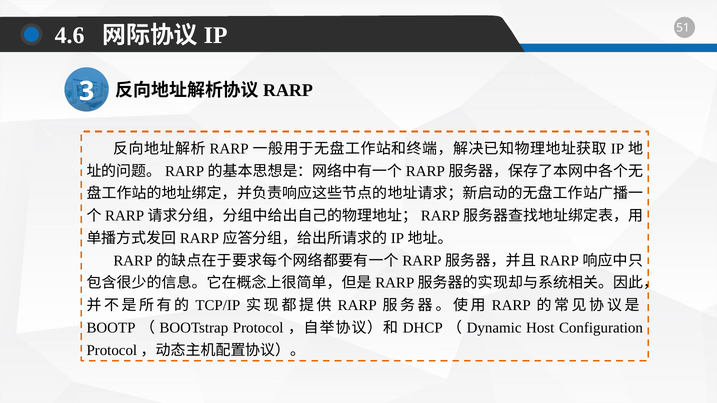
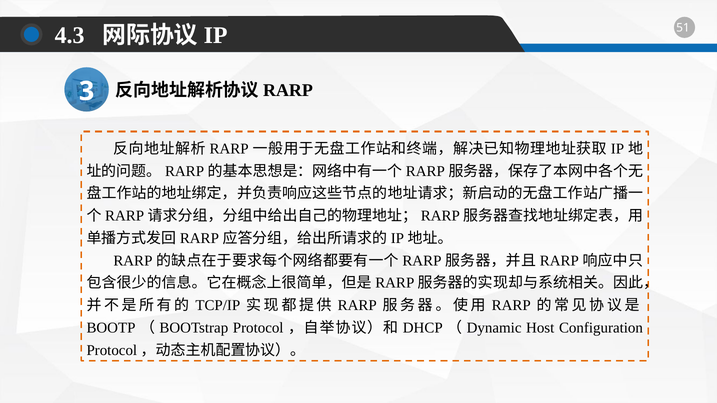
4.6: 4.6 -> 4.3
